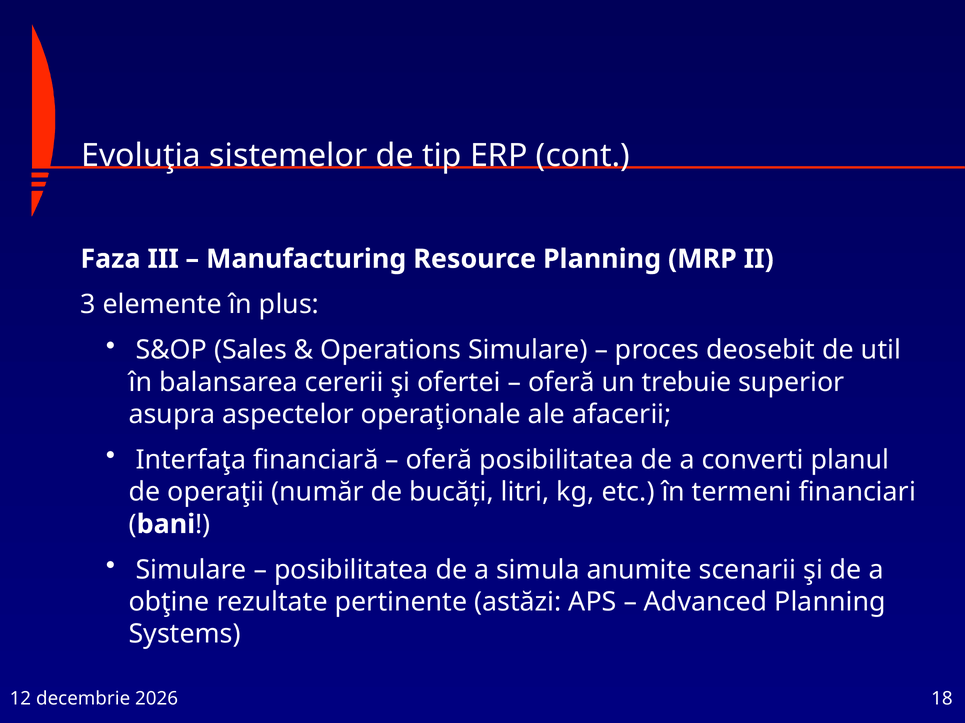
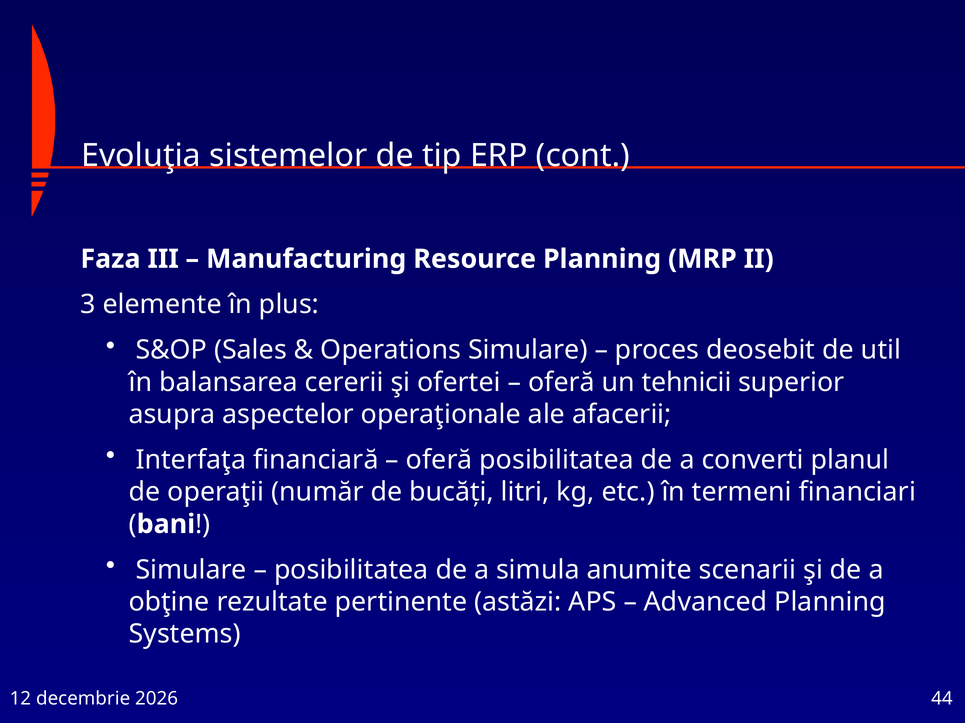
trebuie: trebuie -> tehnicii
18: 18 -> 44
